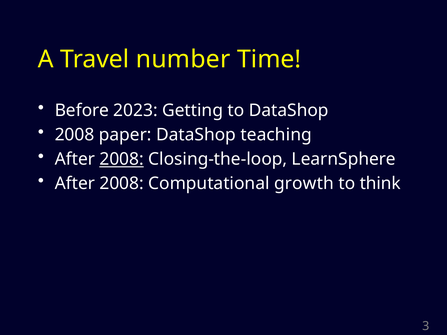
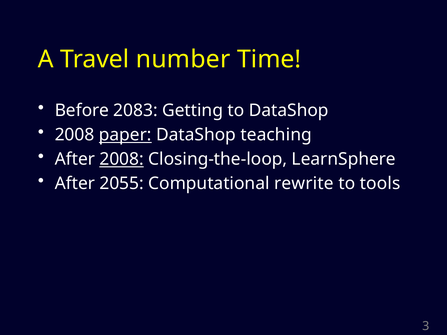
2023: 2023 -> 2083
paper underline: none -> present
2008 at (122, 184): 2008 -> 2055
growth: growth -> rewrite
think: think -> tools
